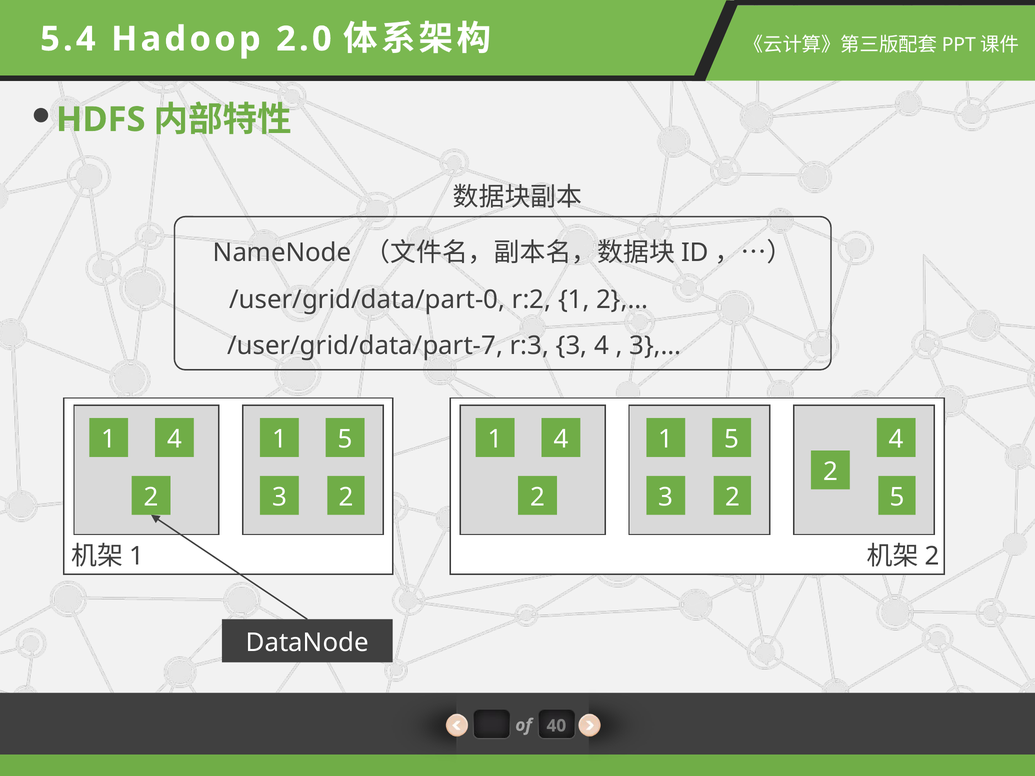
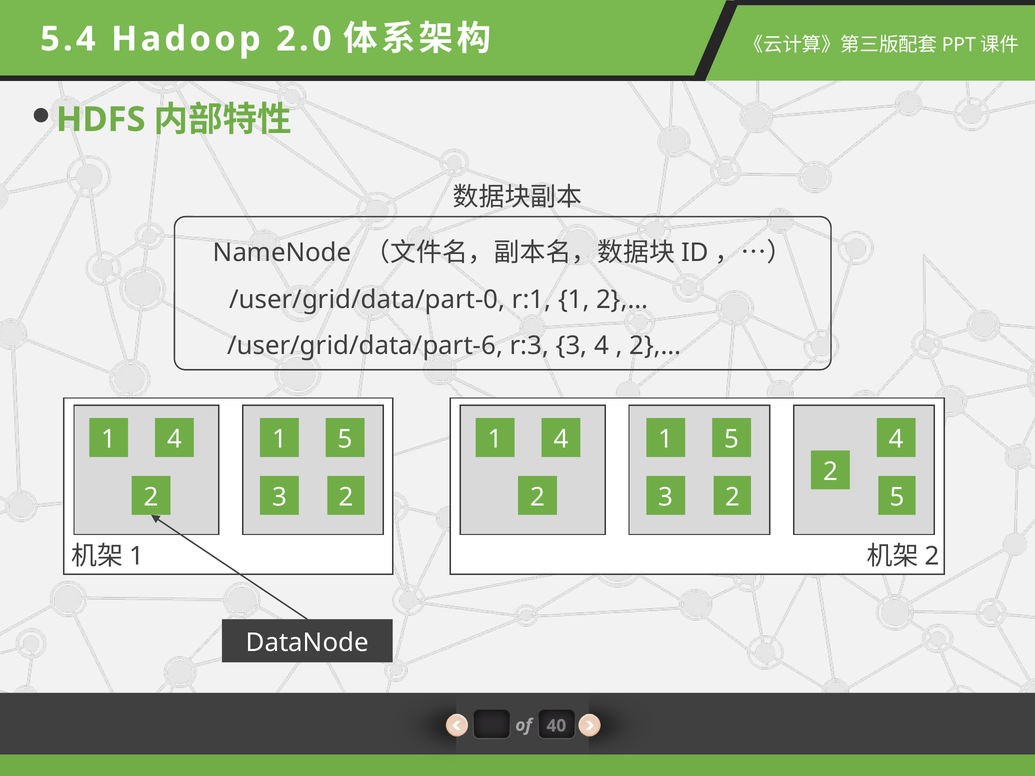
r:2: r:2 -> r:1
/user/grid/data/part-7: /user/grid/data/part-7 -> /user/grid/data/part-6
3},… at (655, 346): 3},… -> 2},…
